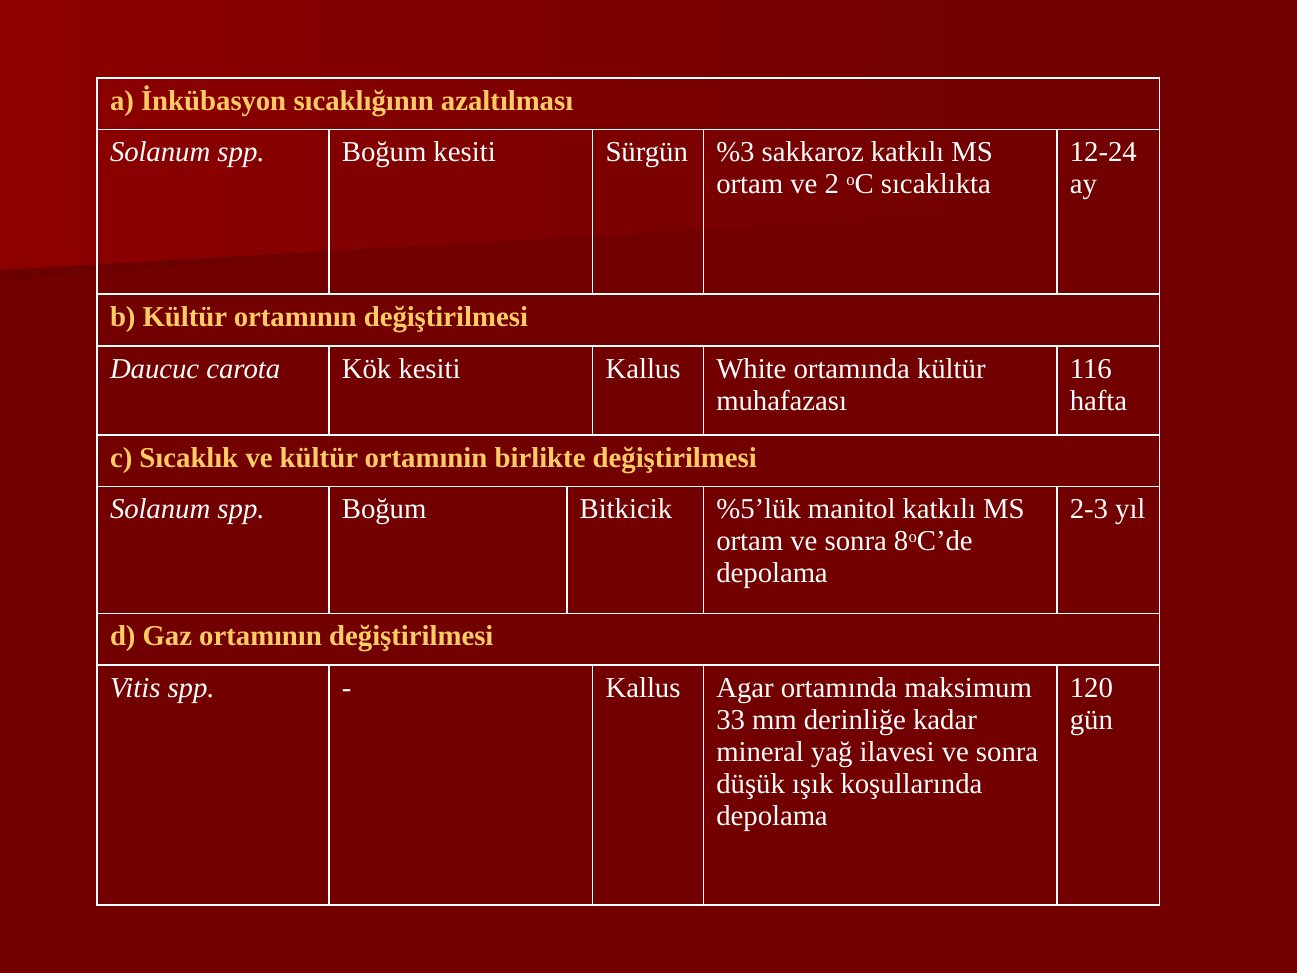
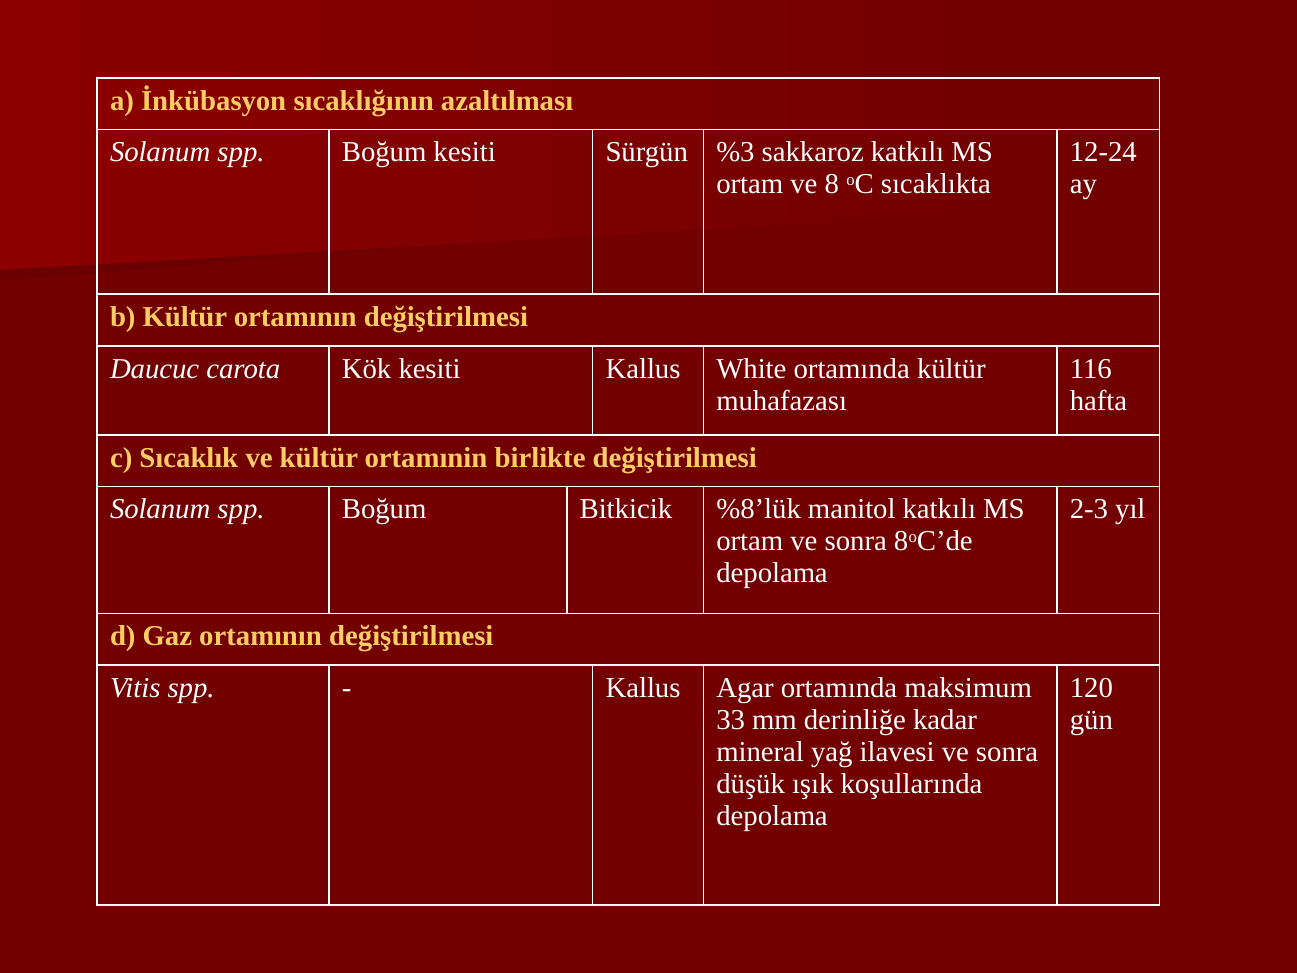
2: 2 -> 8
%5’lük: %5’lük -> %8’lük
